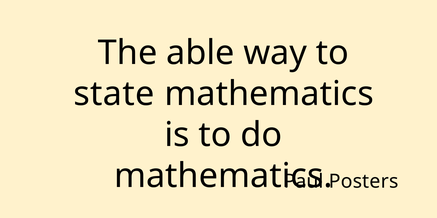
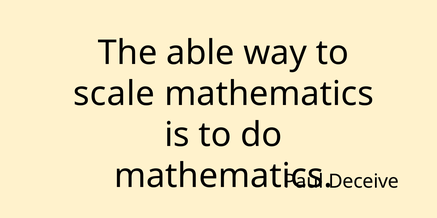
state: state -> scale
Posters: Posters -> Deceive
